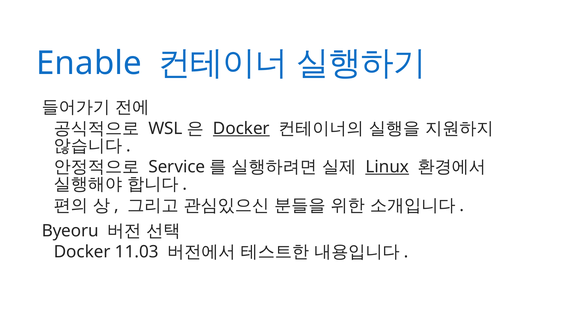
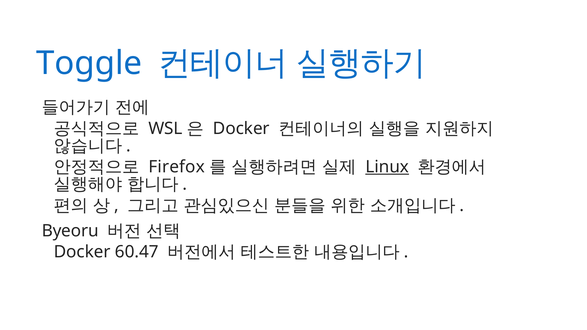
Enable: Enable -> Toggle
Docker at (241, 128) underline: present -> none
Service: Service -> Firefox
11.03: 11.03 -> 60.47
